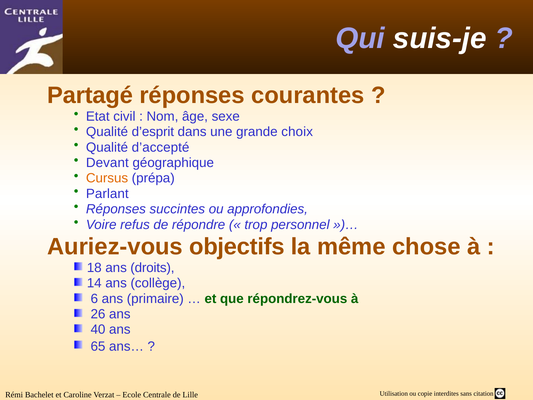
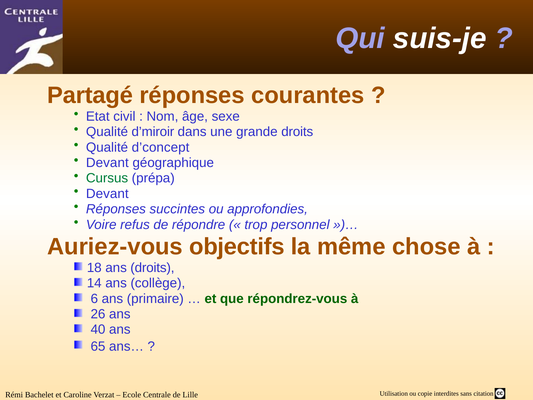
d’esprit: d’esprit -> d’miroir
grande choix: choix -> droits
d’accepté: d’accepté -> d’concept
Cursus colour: orange -> green
Parlant at (107, 194): Parlant -> Devant
